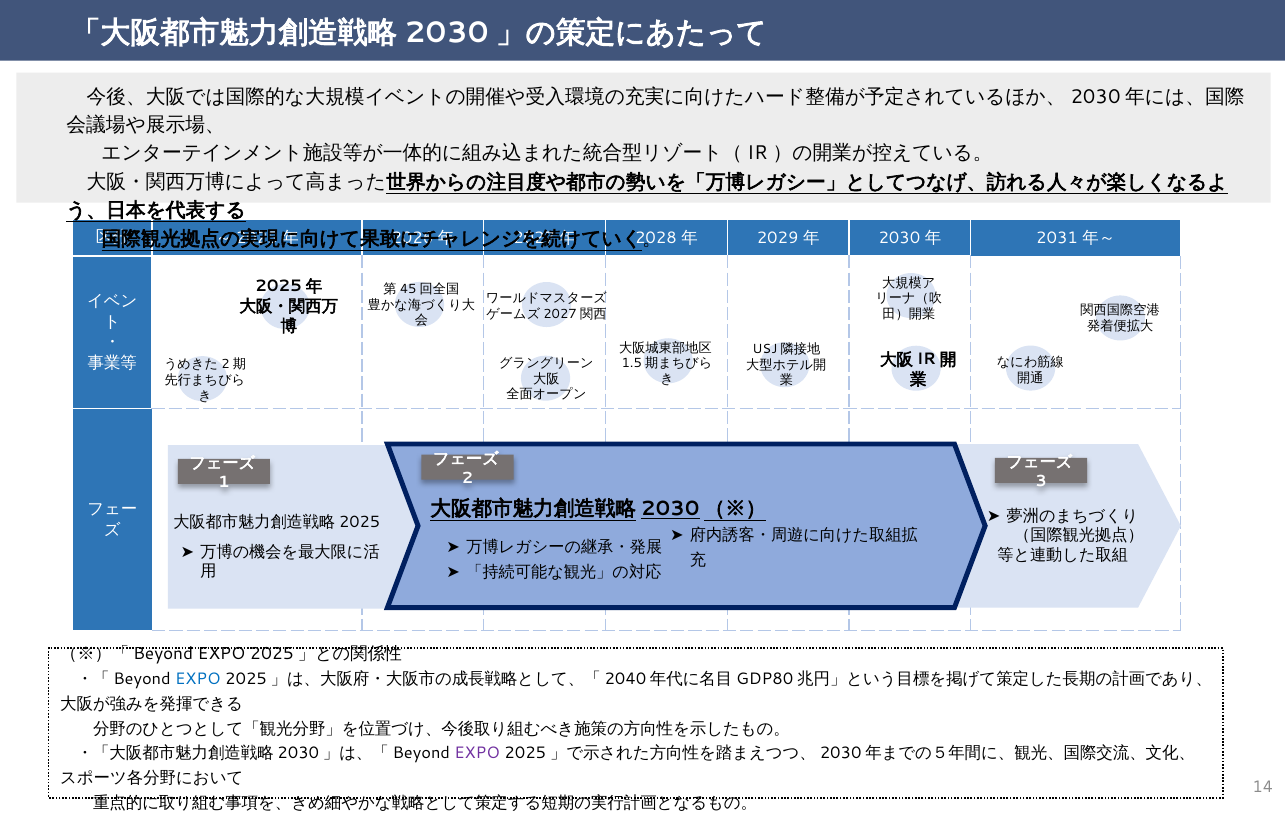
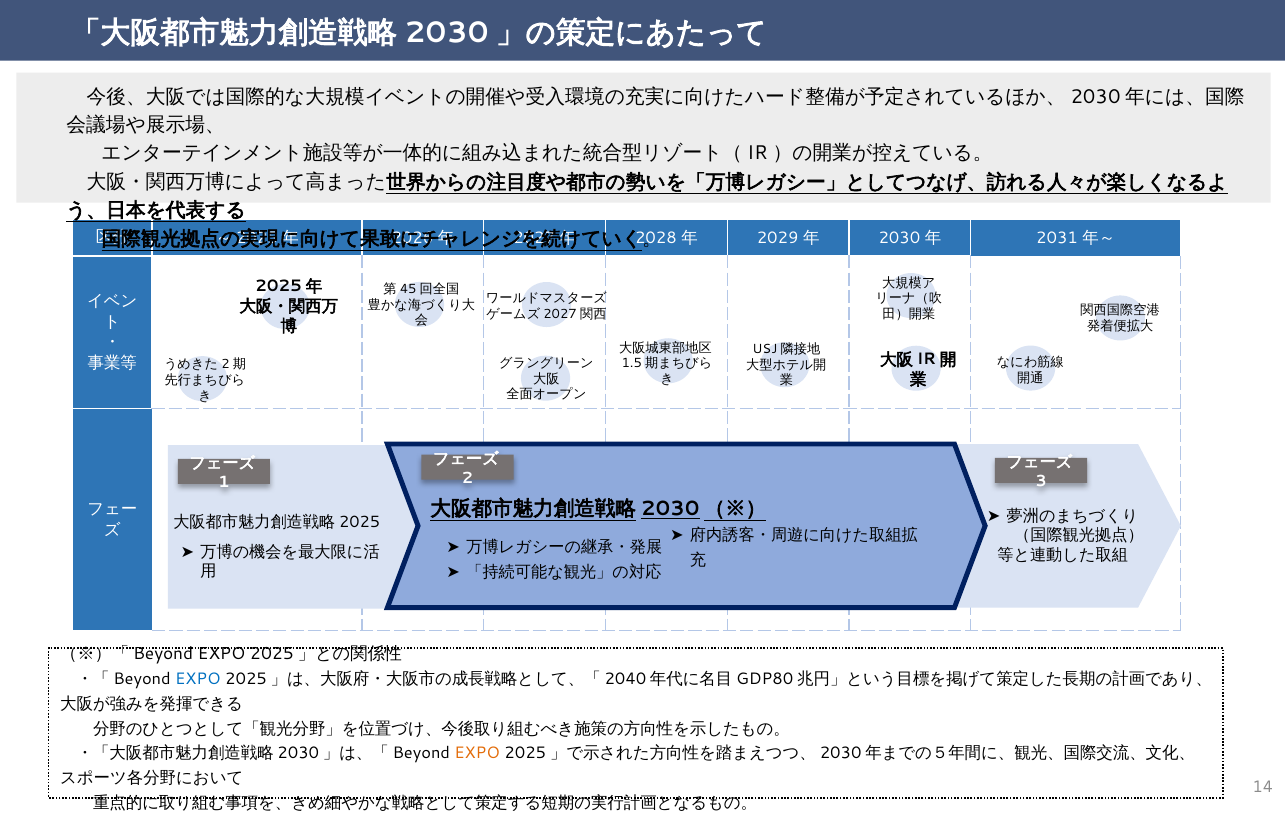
EXPO at (477, 753) colour: purple -> orange
